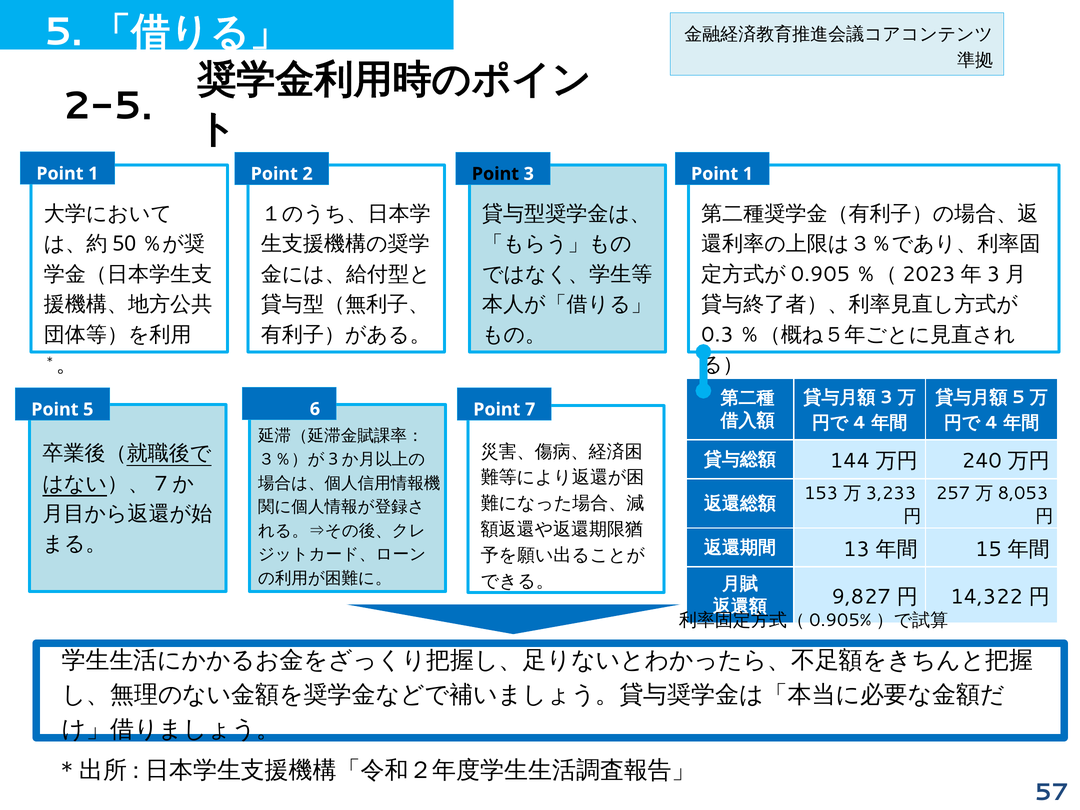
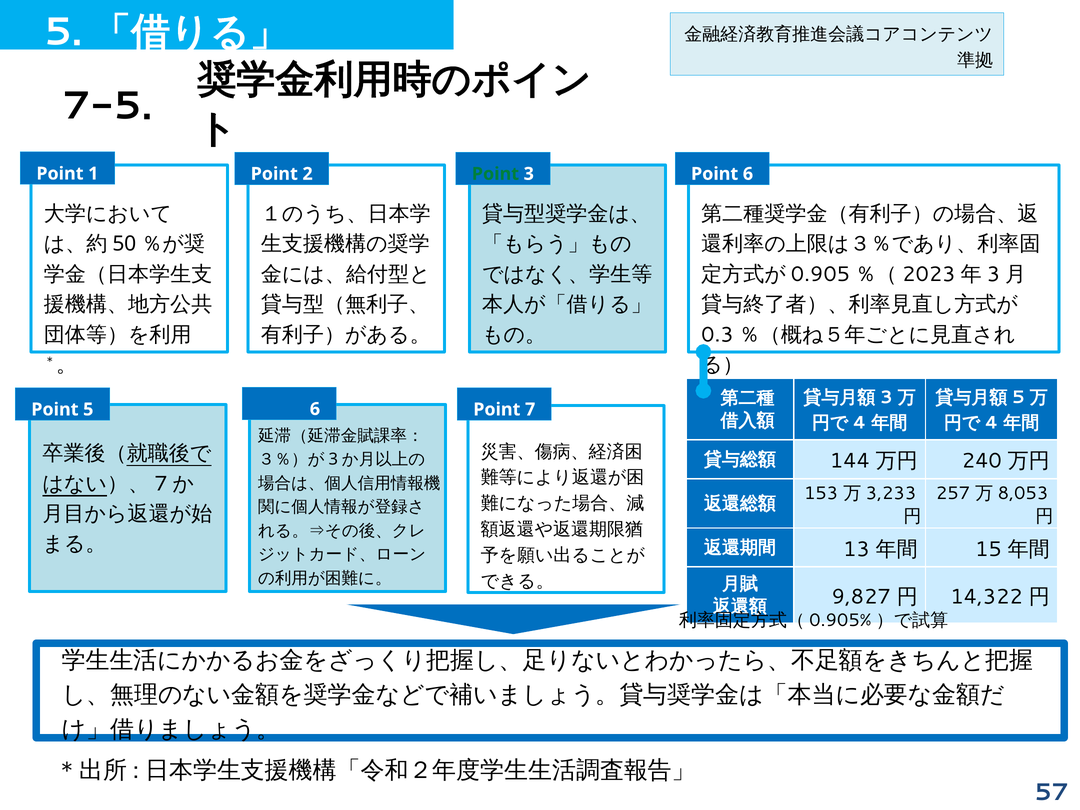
2-5: 2-5 -> 7-5
Point at (495, 174) colour: black -> green
1 at (748, 174): 1 -> 6
